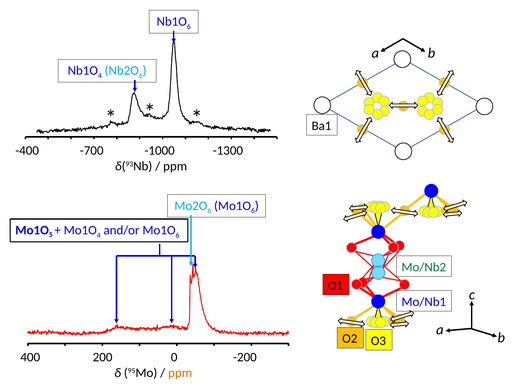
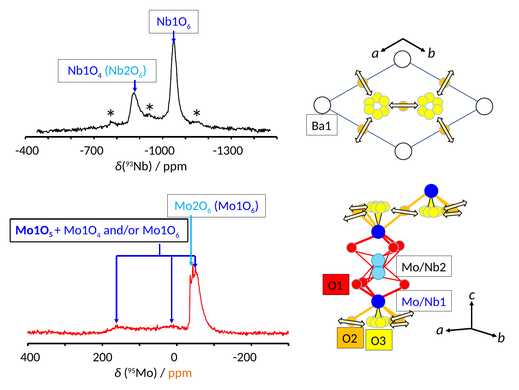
Mo/Nb2 colour: green -> black
